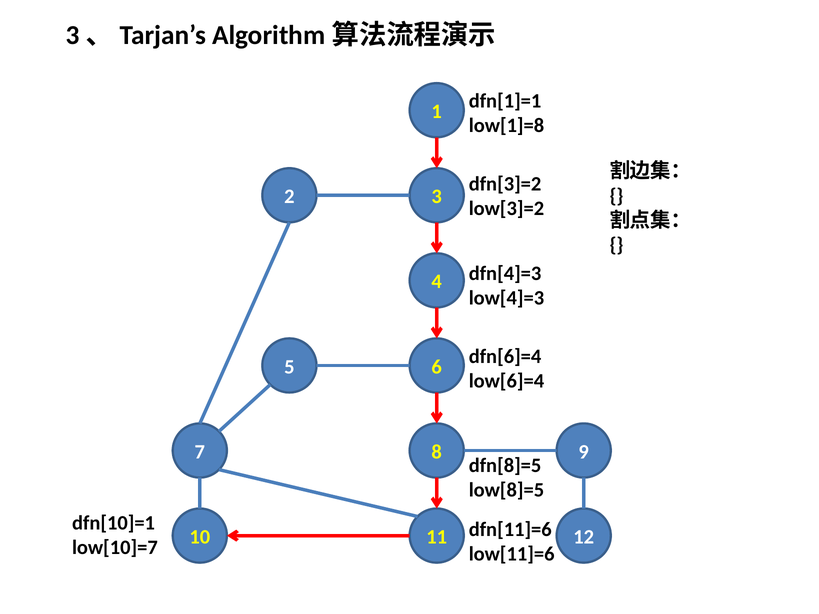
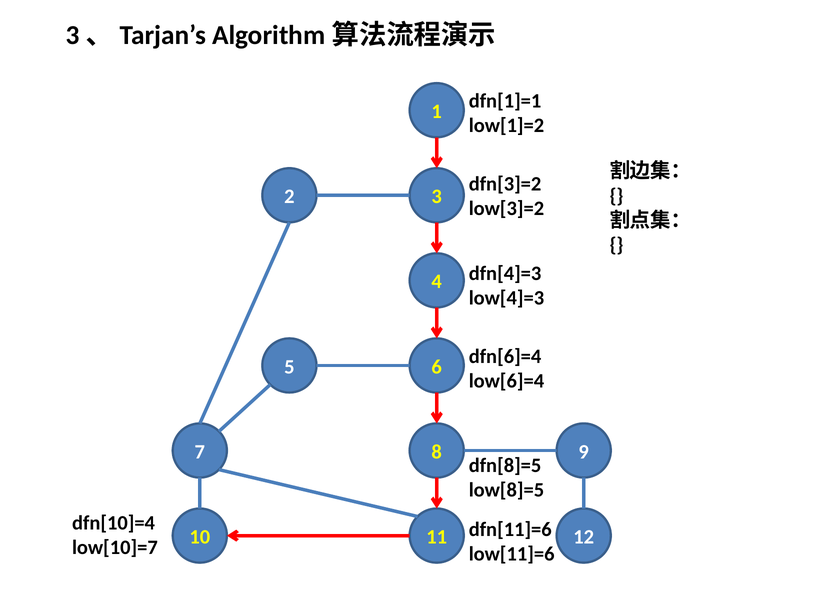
low[1]=8: low[1]=8 -> low[1]=2
dfn[10]=1: dfn[10]=1 -> dfn[10]=4
